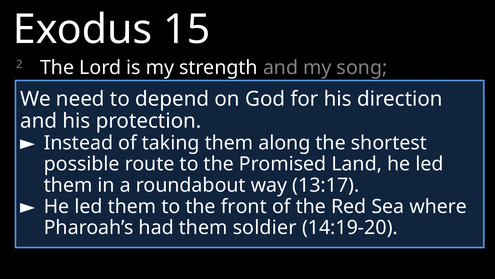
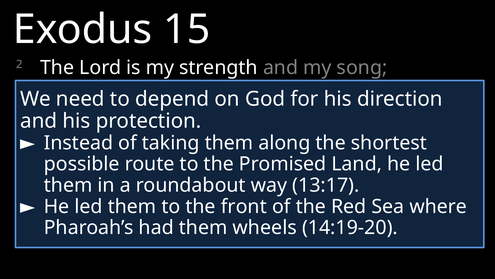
soldier: soldier -> wheels
